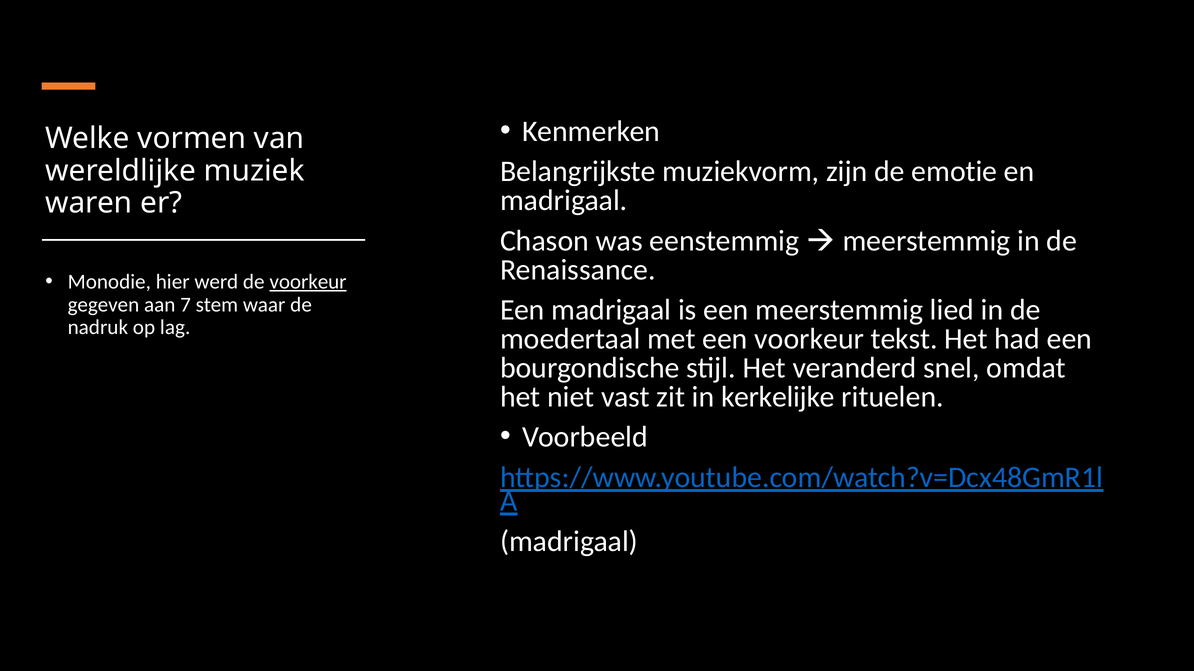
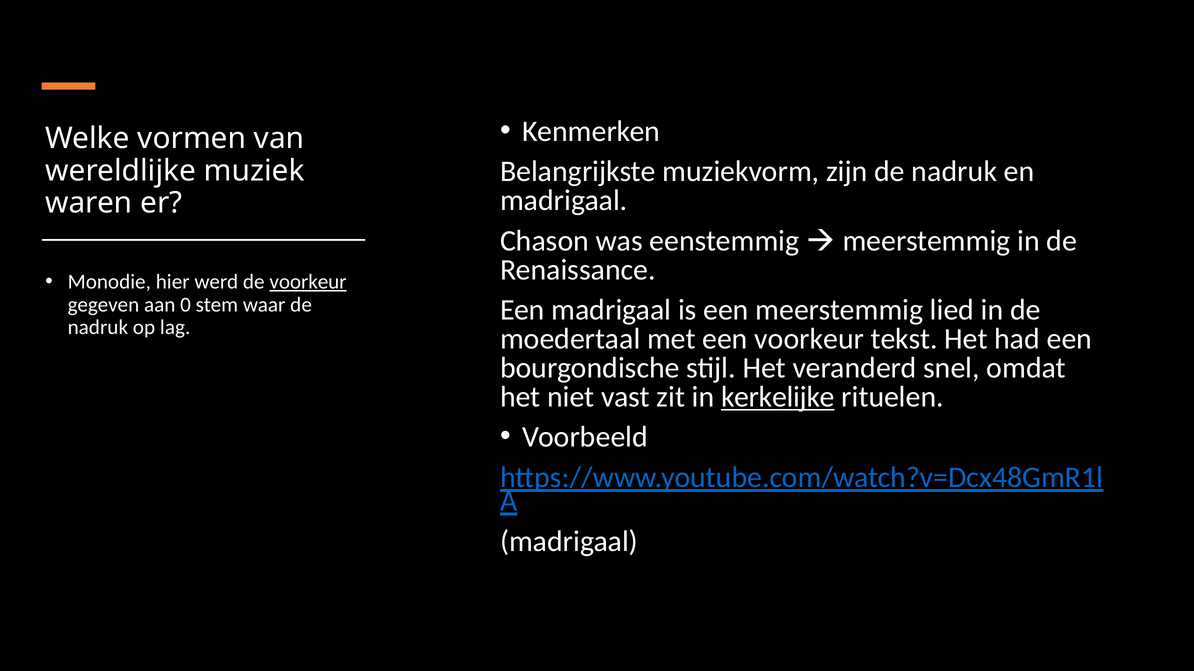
zijn de emotie: emotie -> nadruk
7: 7 -> 0
kerkelijke underline: none -> present
